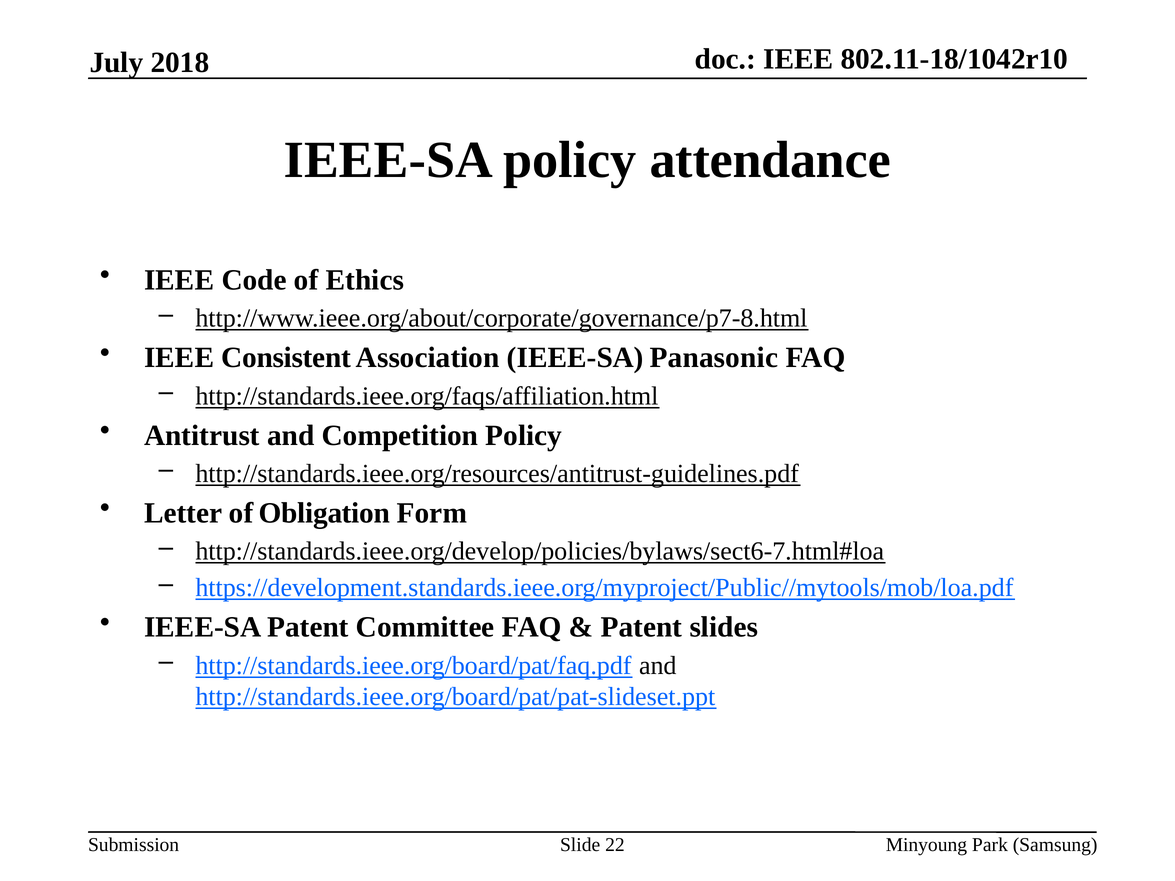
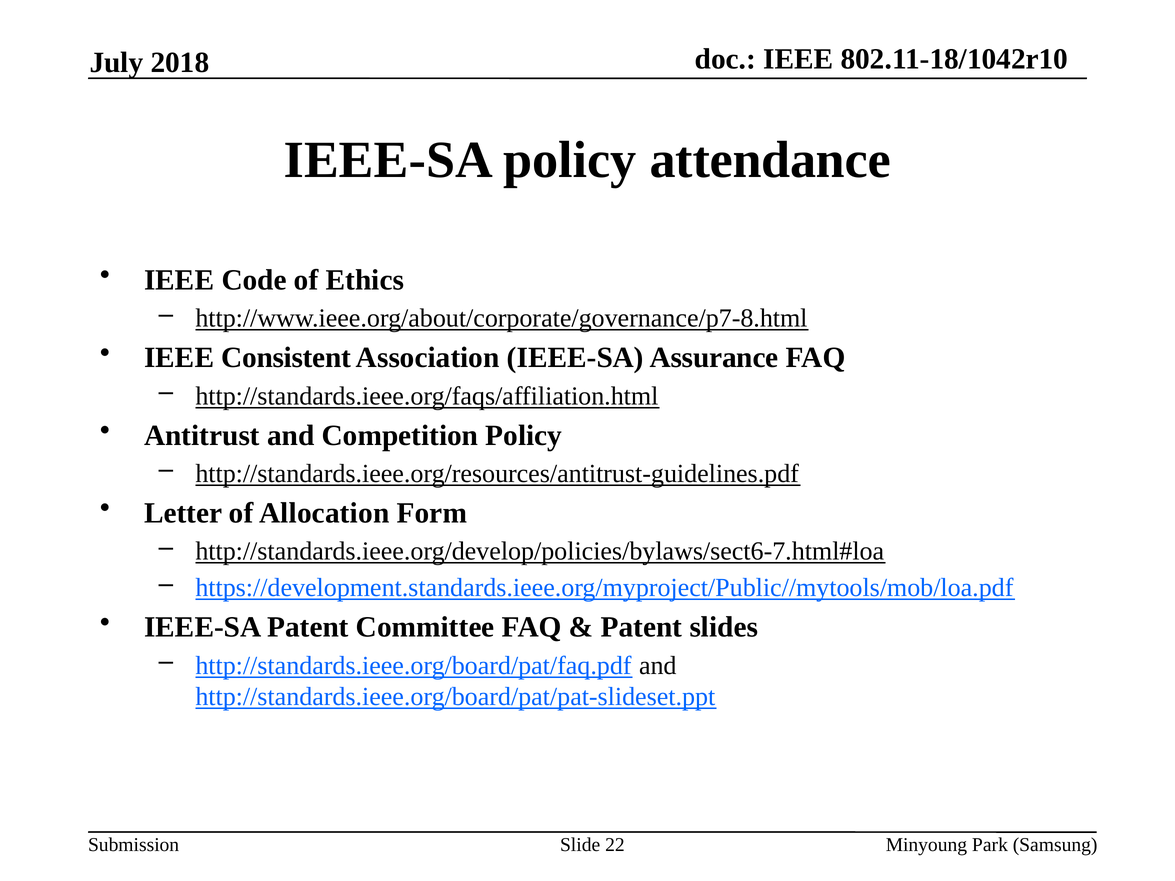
Panasonic: Panasonic -> Assurance
Obligation: Obligation -> Allocation
